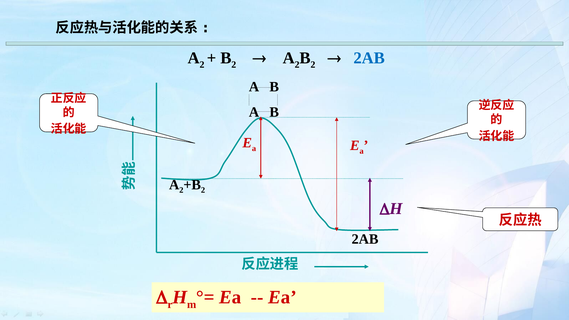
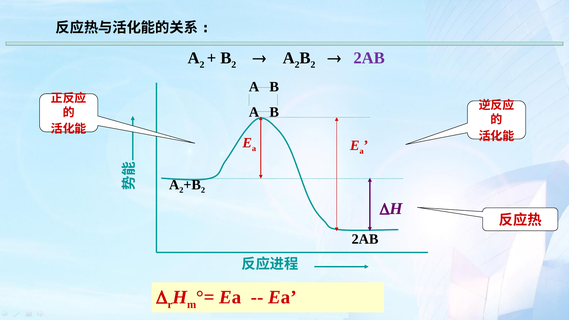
2AB at (369, 58) colour: blue -> purple
